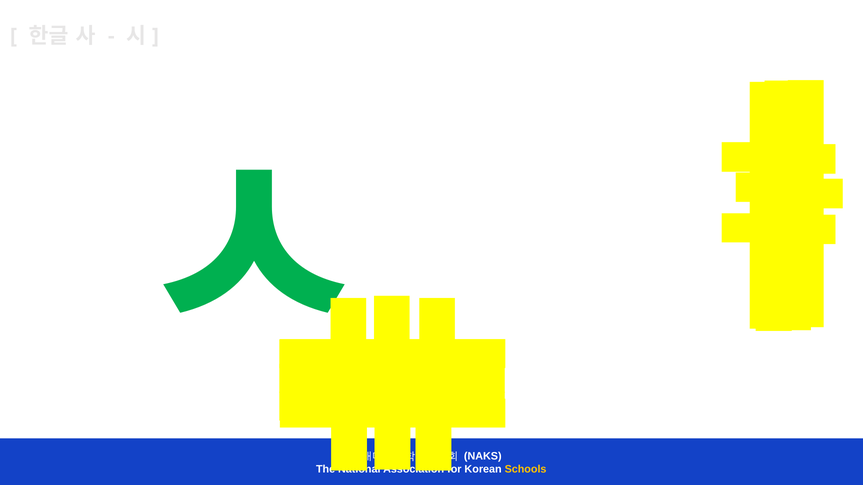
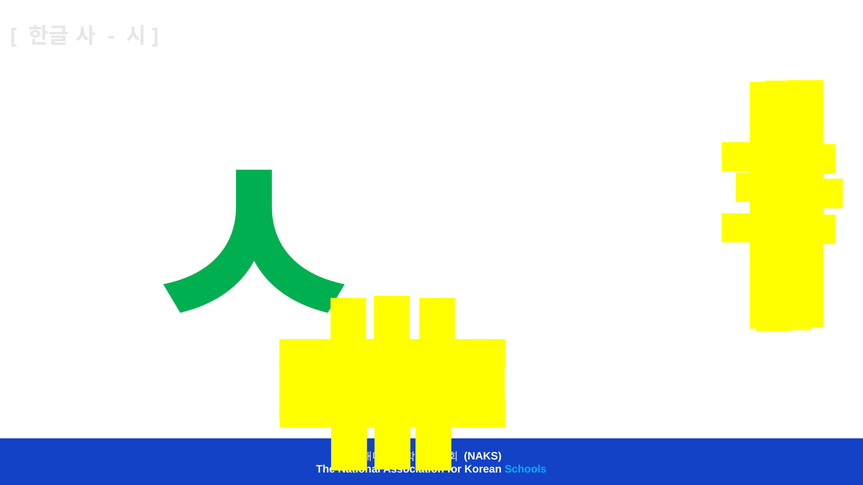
Schools colour: yellow -> light blue
